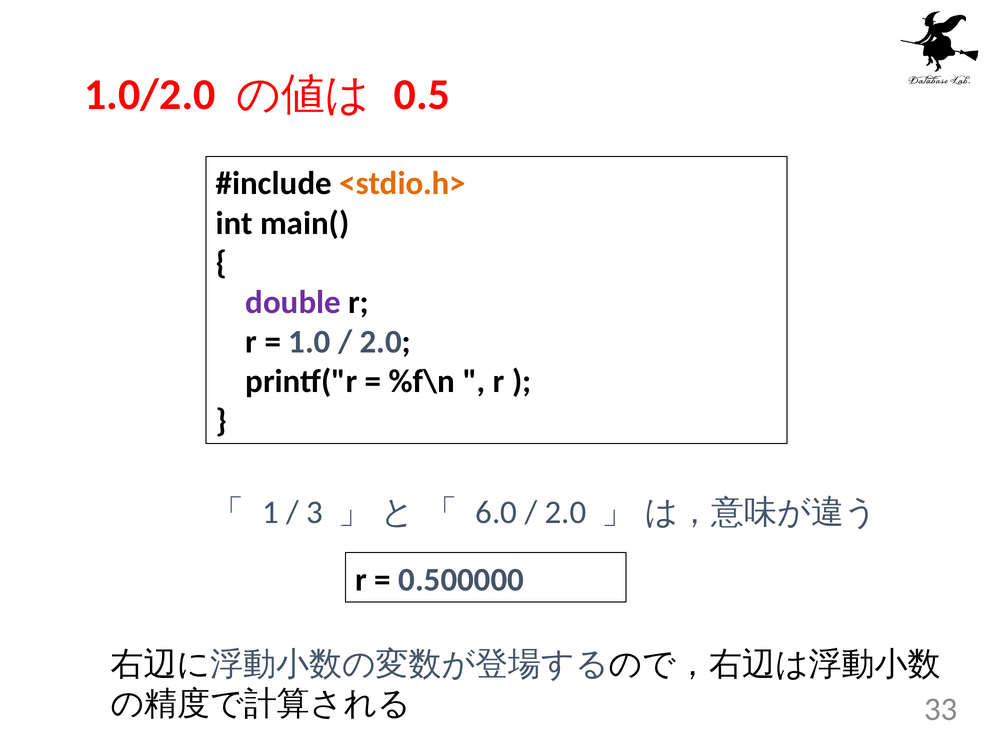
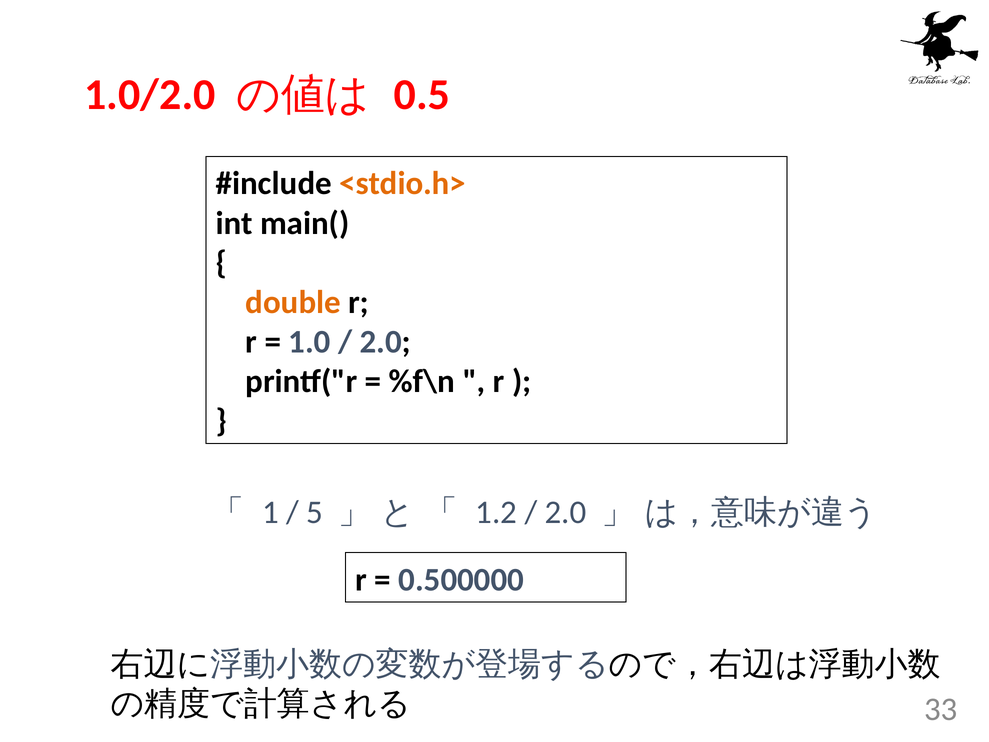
double colour: purple -> orange
3: 3 -> 5
6.0: 6.0 -> 1.2
